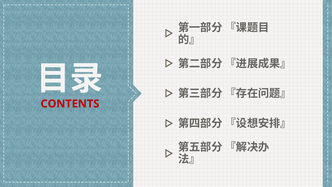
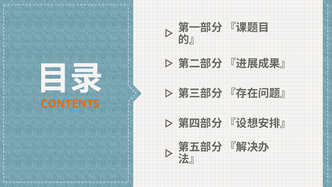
CONTENTS colour: red -> orange
